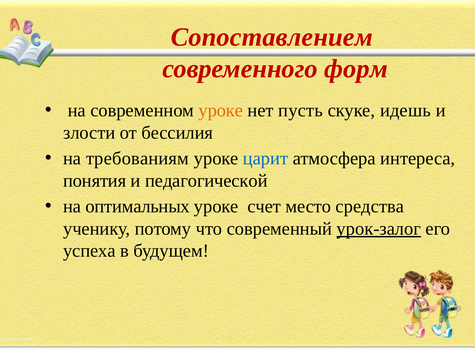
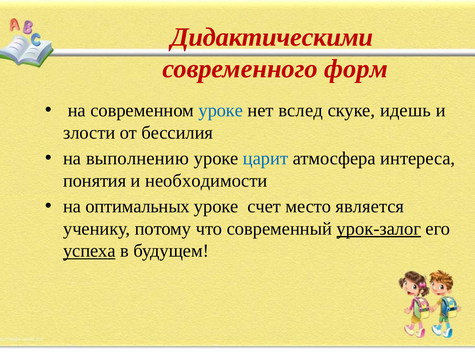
Сопоставлением: Сопоставлением -> Дидактическими
уроке at (221, 111) colour: orange -> blue
пусть: пусть -> вслед
требованиям: требованиям -> выполнению
педагогической: педагогической -> необходимости
средства: средства -> является
успеха underline: none -> present
